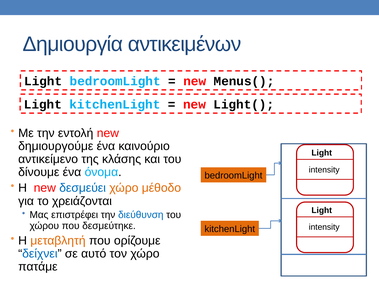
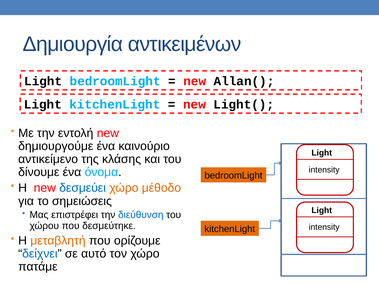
Menus(: Menus( -> Allan(
χρειάζονται: χρειάζονται -> σημειώσεις
